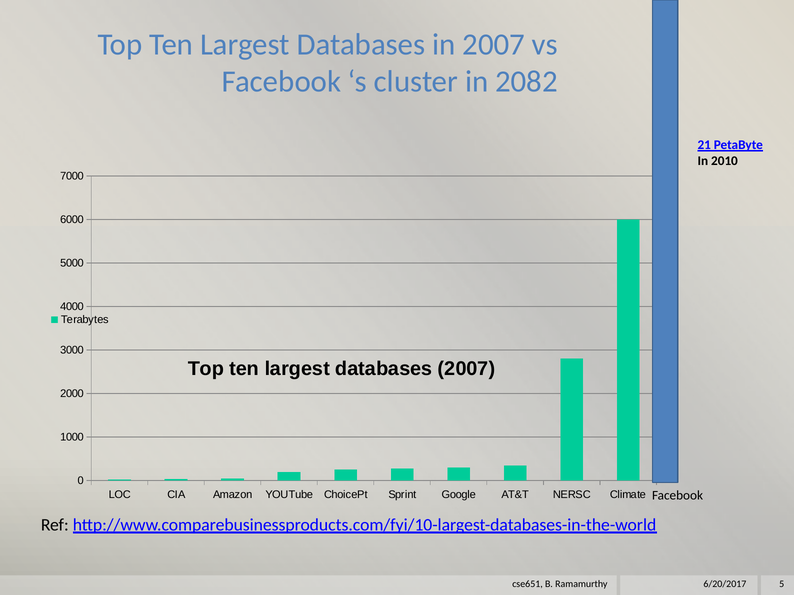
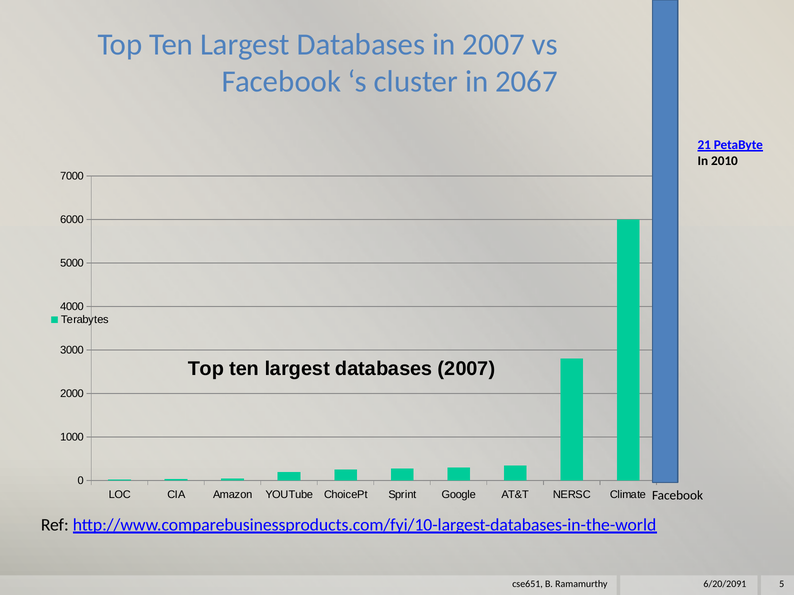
2082: 2082 -> 2067
6/20/2017: 6/20/2017 -> 6/20/2091
